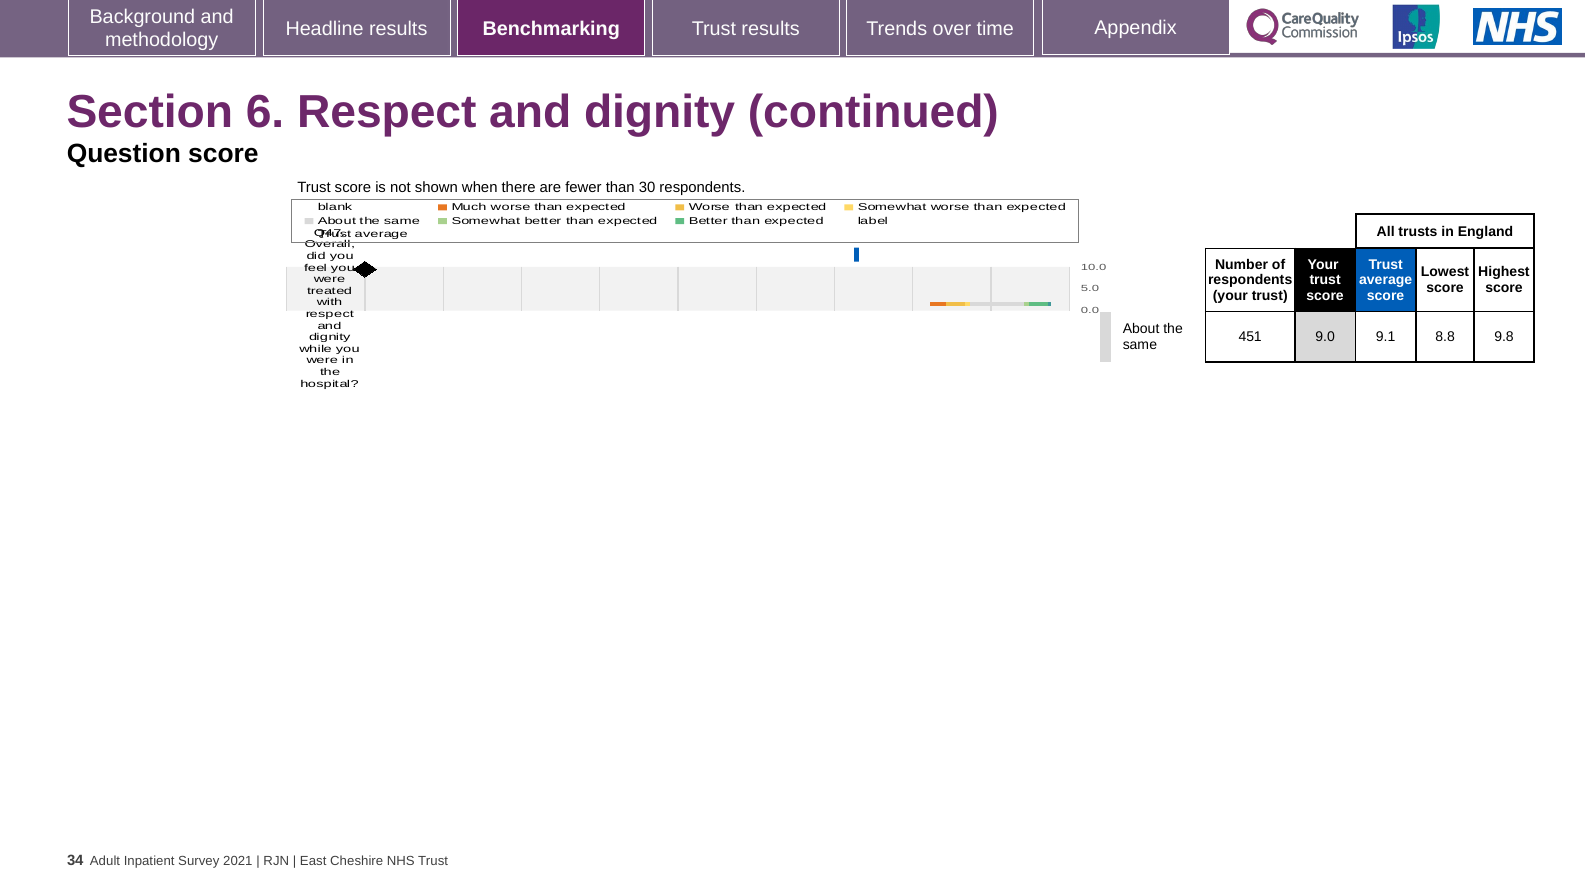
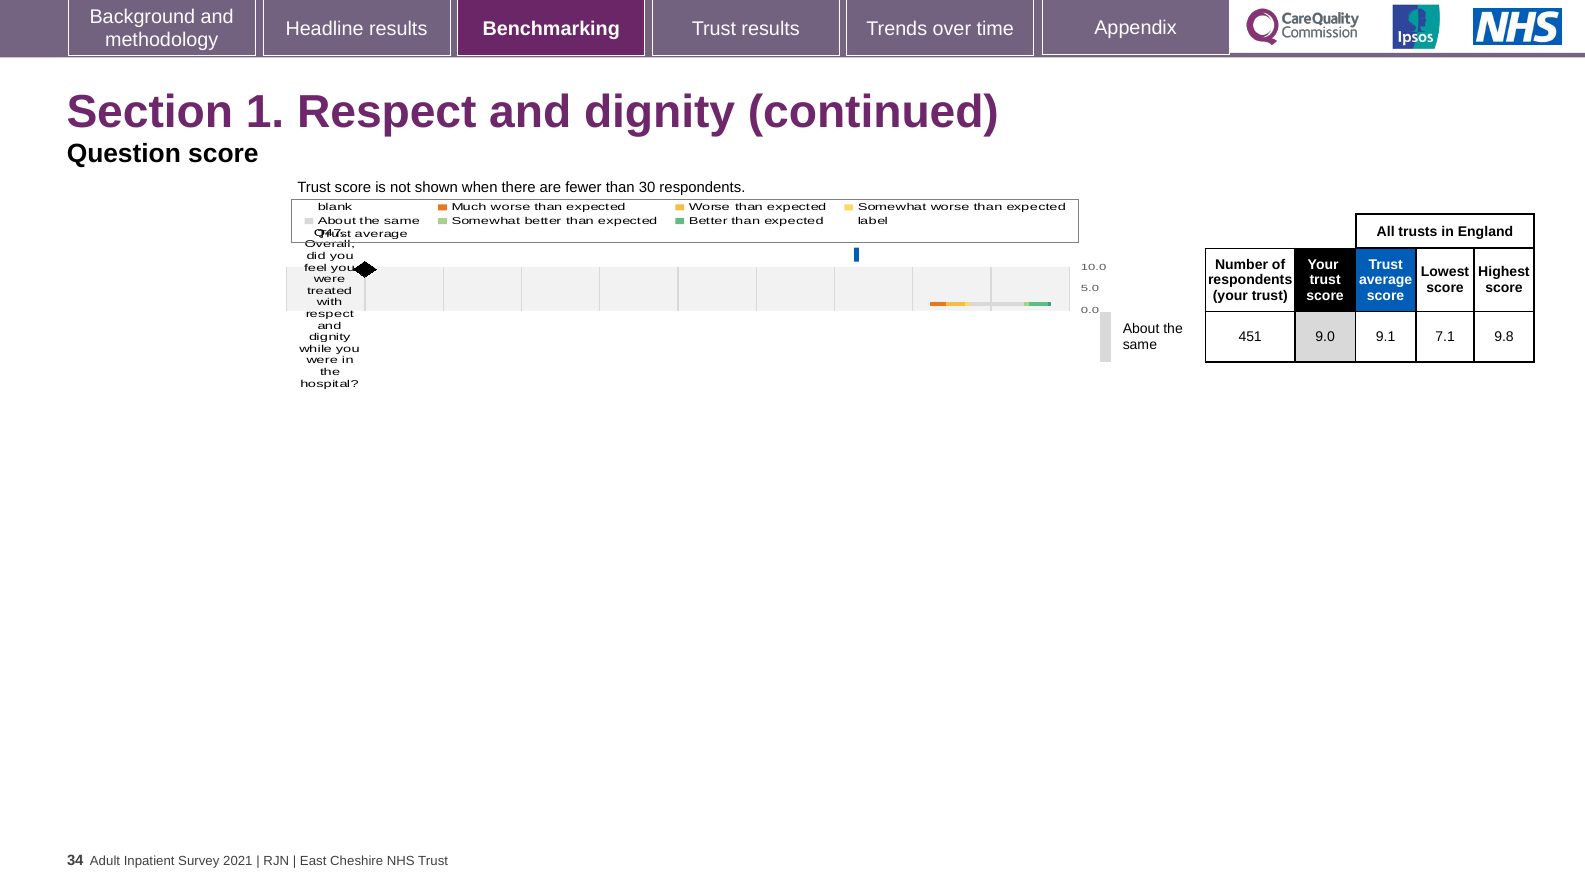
6: 6 -> 1
8.8: 8.8 -> 7.1
